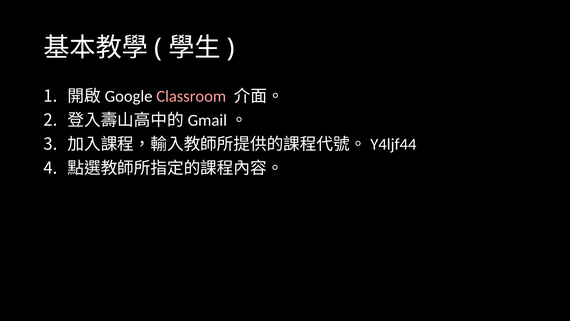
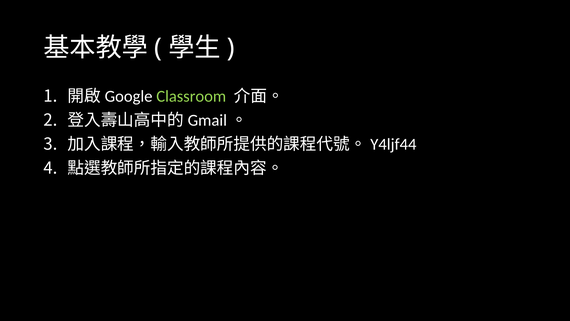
Classroom colour: pink -> light green
